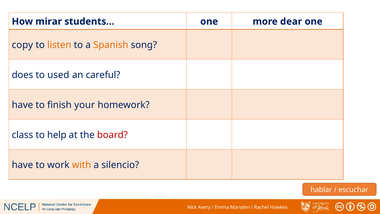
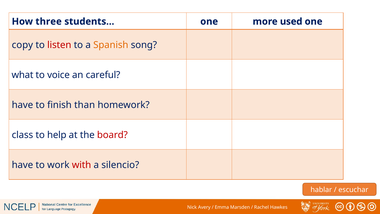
mirar: mirar -> three
dear: dear -> used
listen colour: orange -> red
does: does -> what
used: used -> voice
your: your -> than
with colour: orange -> red
